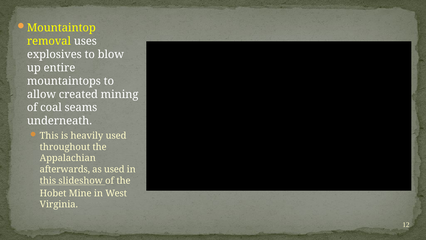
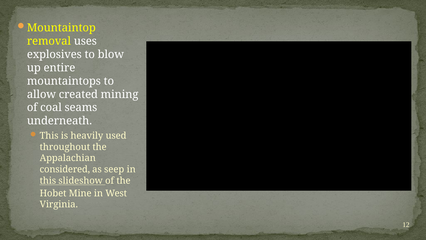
afterwards: afterwards -> considered
as used: used -> seep
